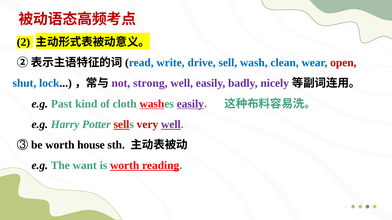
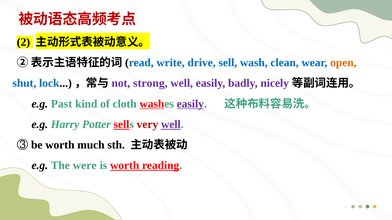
open colour: red -> orange
house: house -> much
want: want -> were
